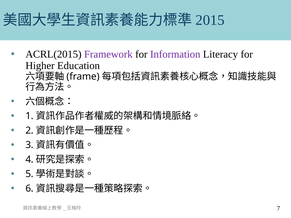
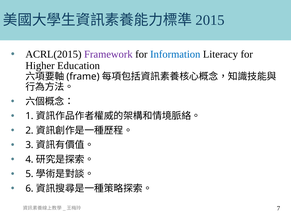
Information colour: purple -> blue
